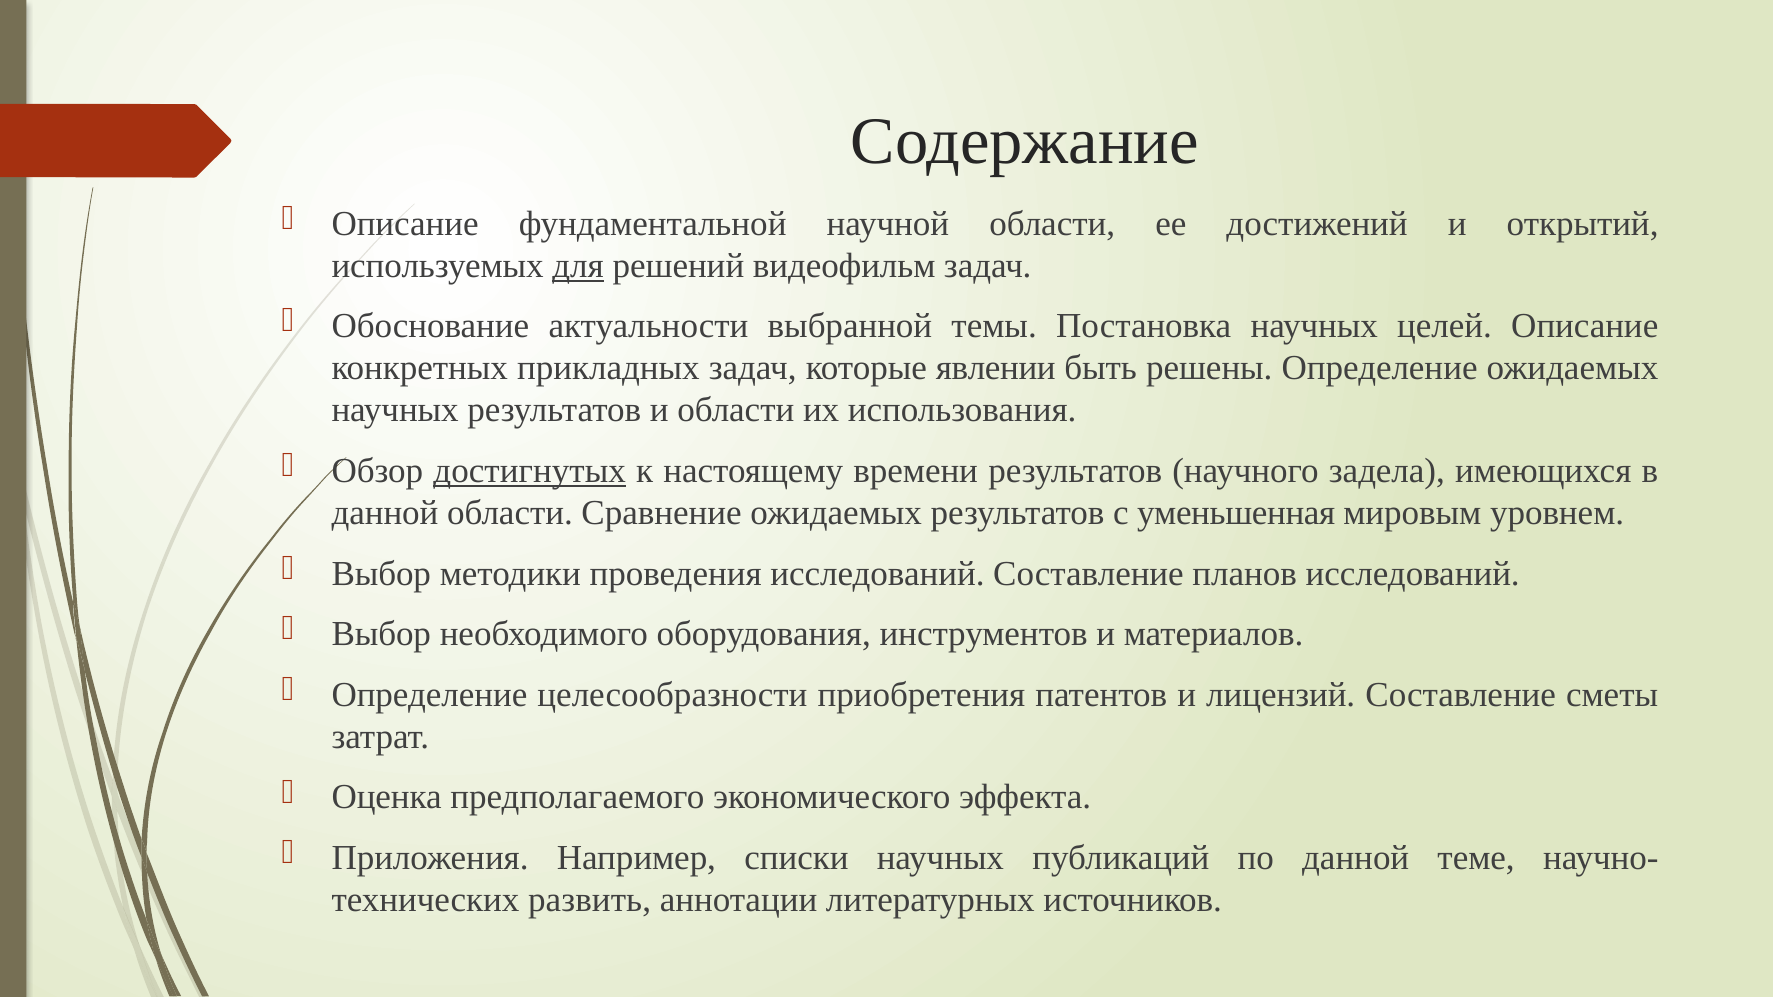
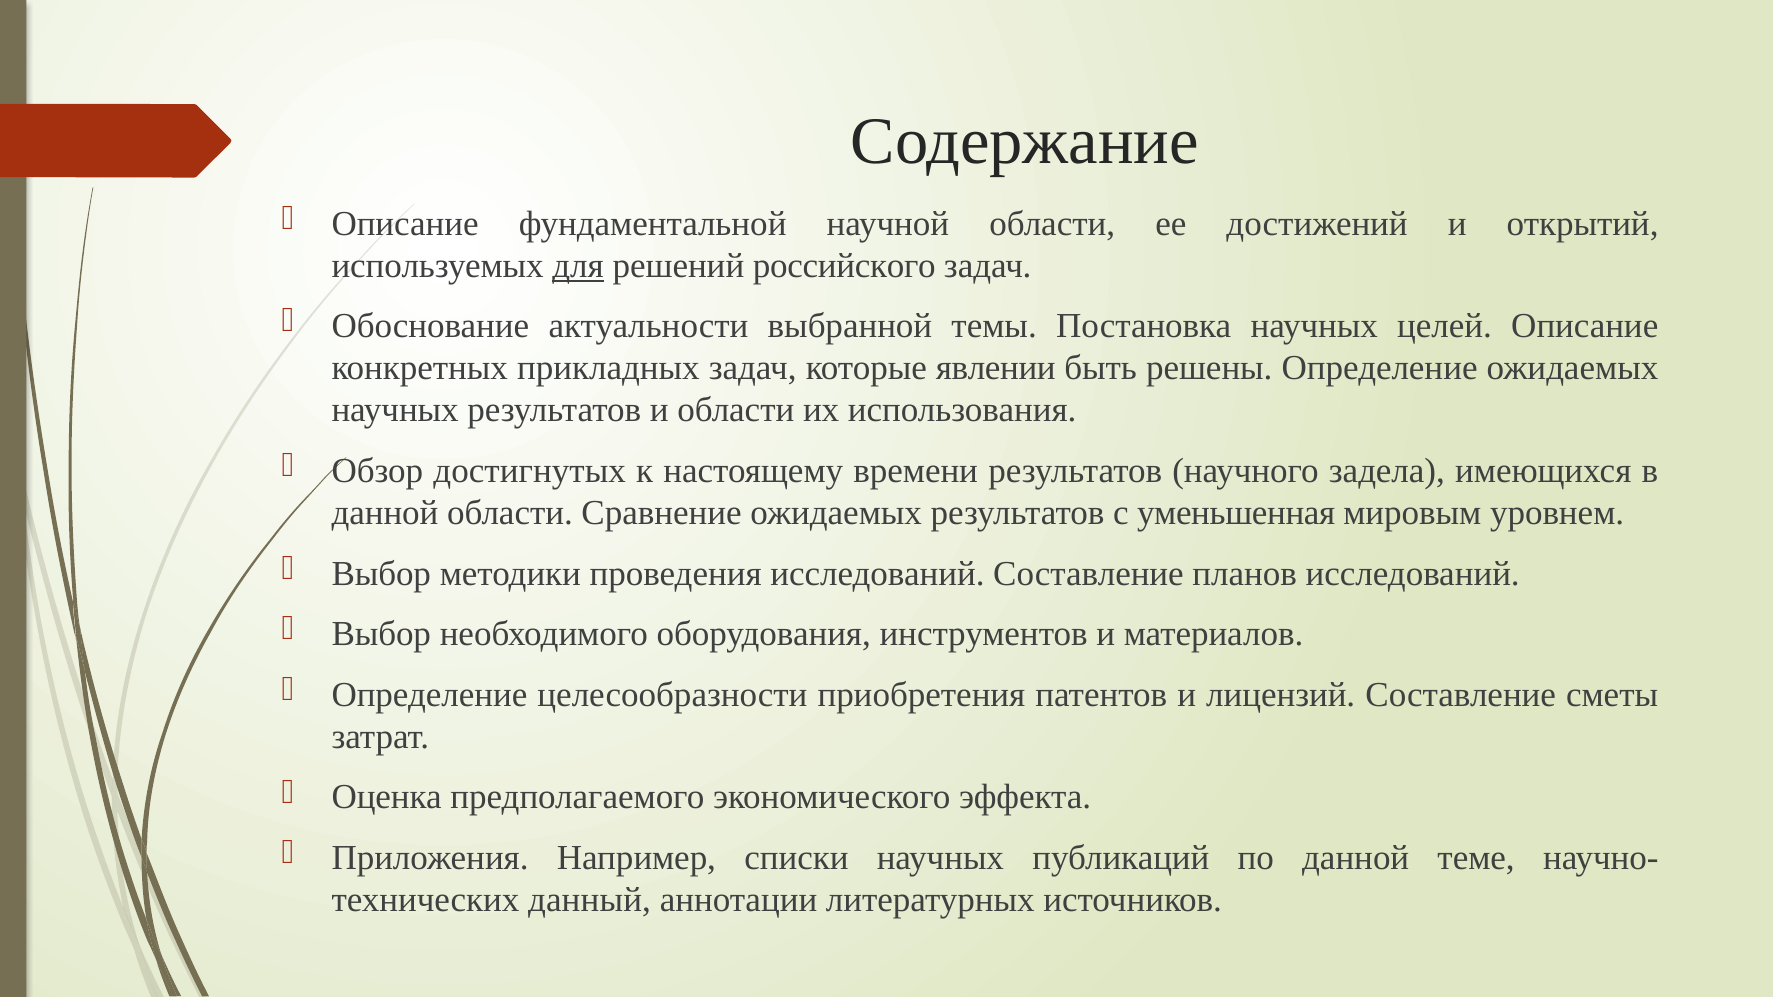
видеофильм: видеофильм -> российского
достигнутых underline: present -> none
развить: развить -> данный
